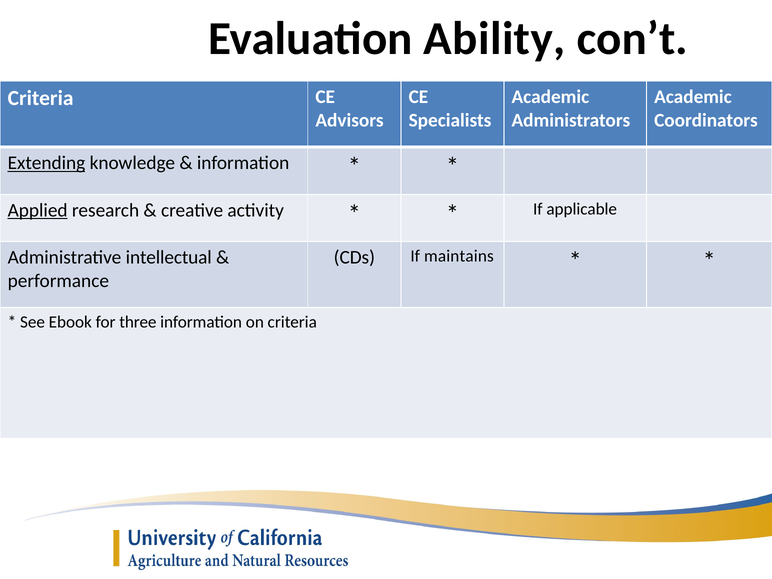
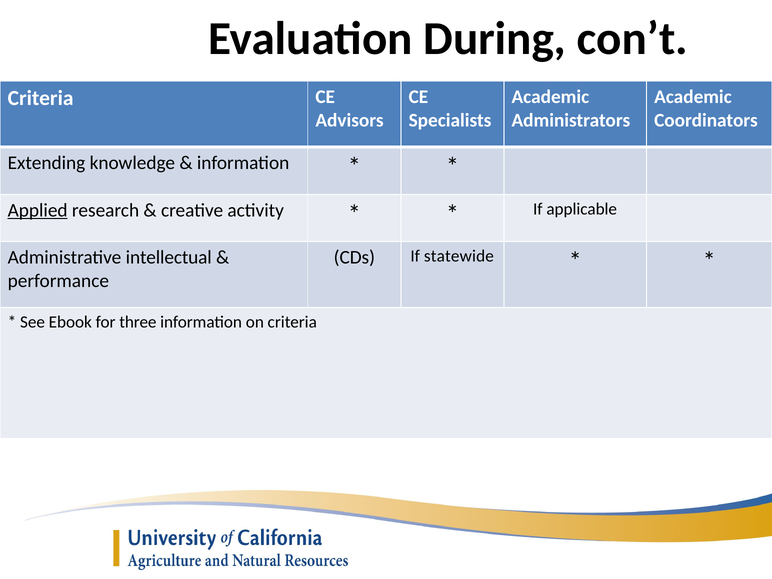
Ability: Ability -> During
Extending underline: present -> none
maintains: maintains -> statewide
